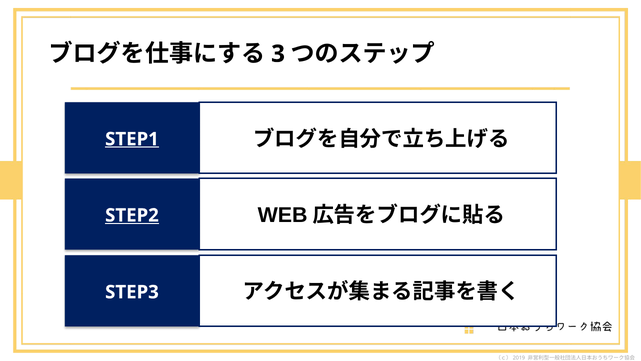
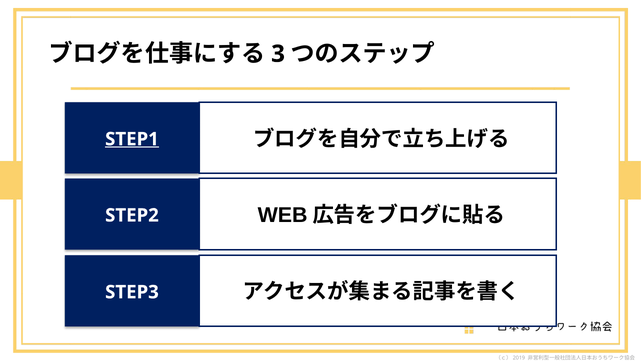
STEP2 underline: present -> none
